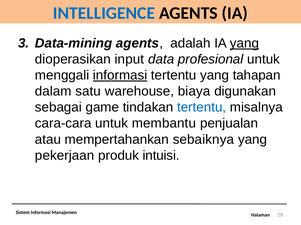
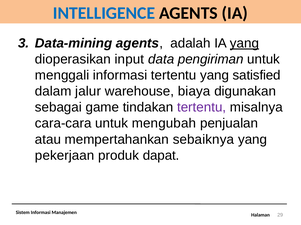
profesional: profesional -> pengiriman
informasi at (120, 76) underline: present -> none
tahapan: tahapan -> satisfied
satu: satu -> jalur
tertentu at (202, 108) colour: blue -> purple
membantu: membantu -> mengubah
intuisi: intuisi -> dapat
